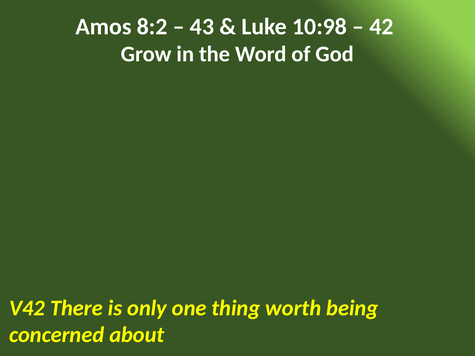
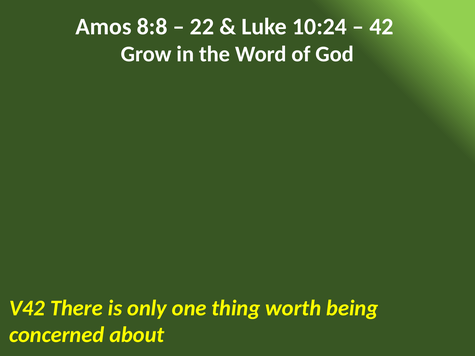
8:2: 8:2 -> 8:8
43: 43 -> 22
10:98: 10:98 -> 10:24
